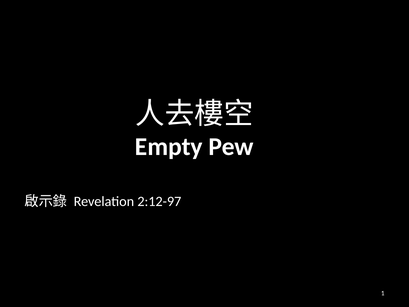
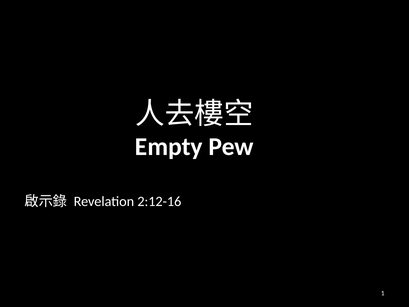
2:12-97: 2:12-97 -> 2:12-16
